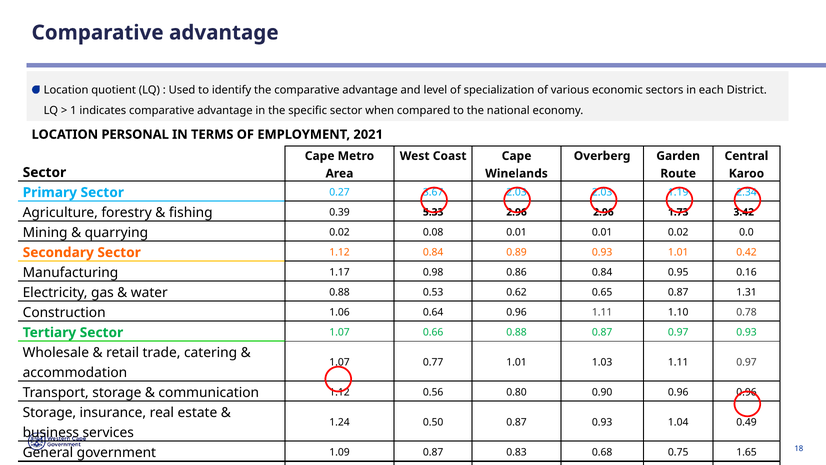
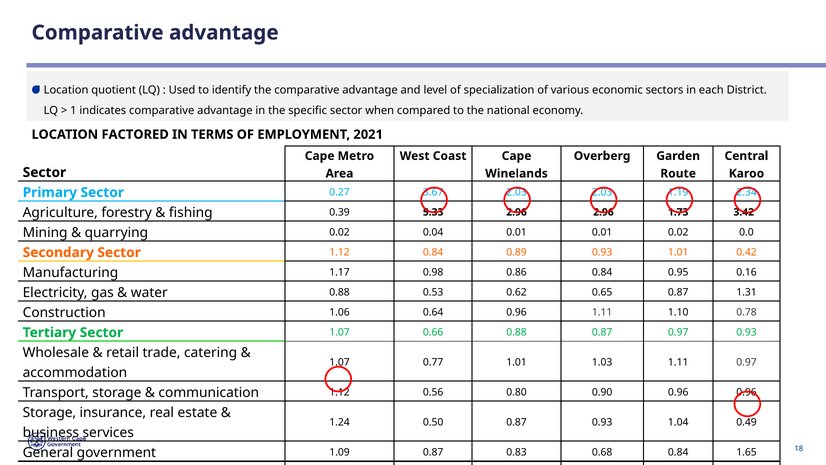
LOCATION PERSONAL: PERSONAL -> FACTORED
0.08: 0.08 -> 0.04
0.68 0.75: 0.75 -> 0.84
